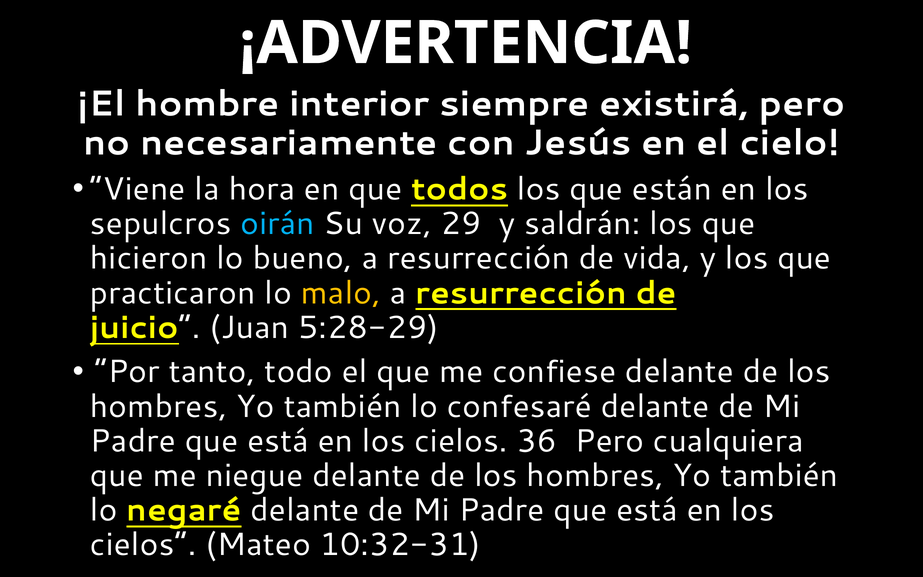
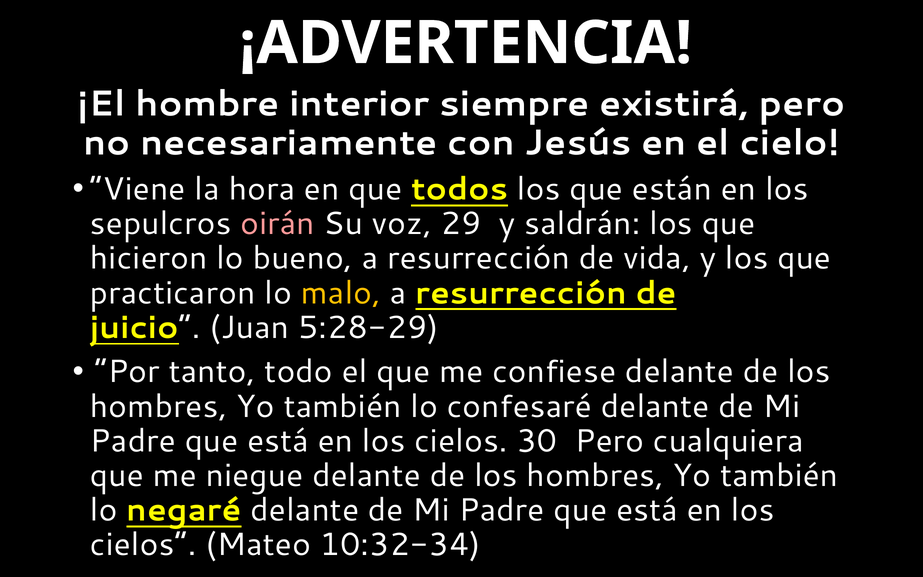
oirán colour: light blue -> pink
36: 36 -> 30
10:32-31: 10:32-31 -> 10:32-34
